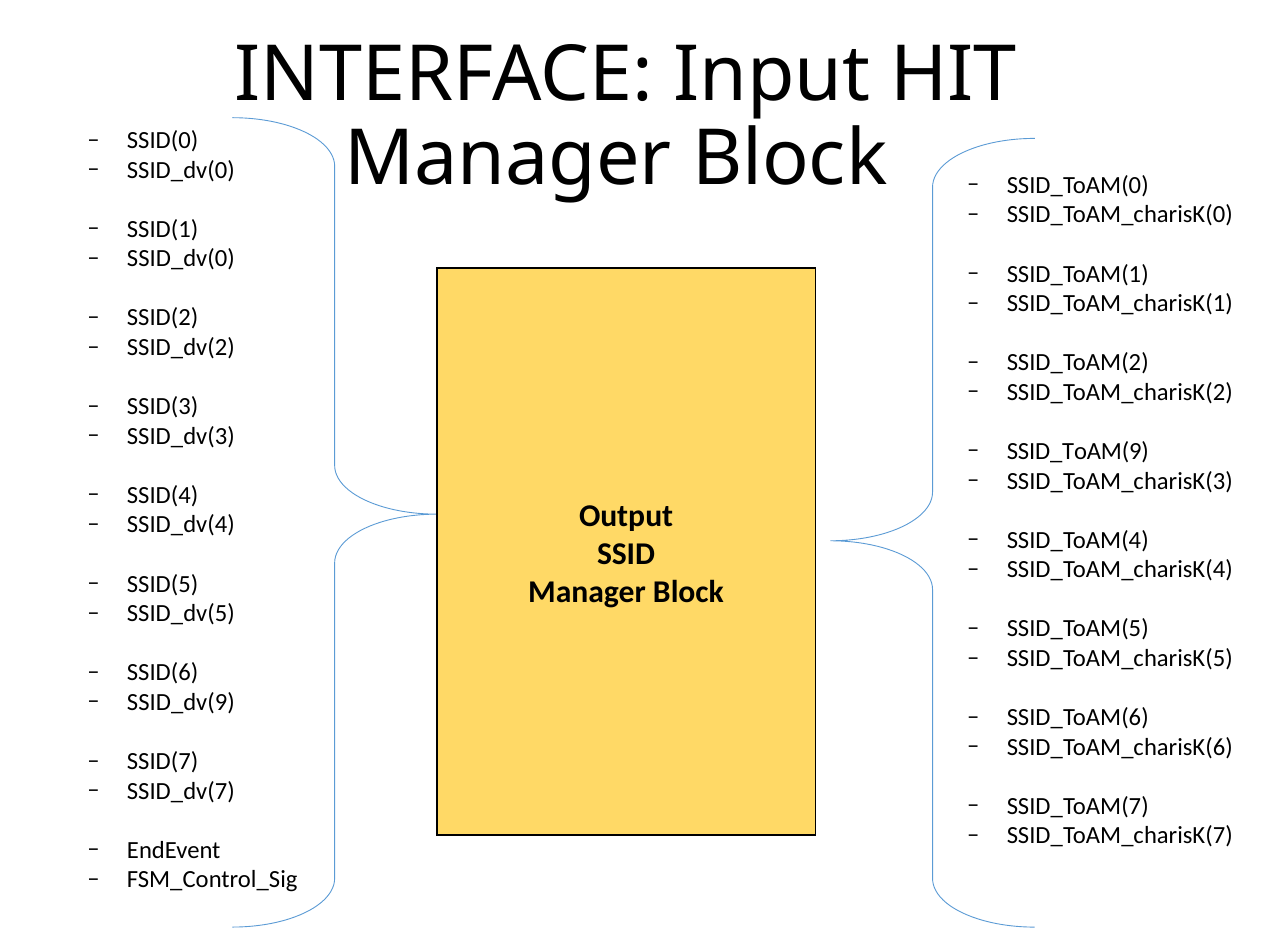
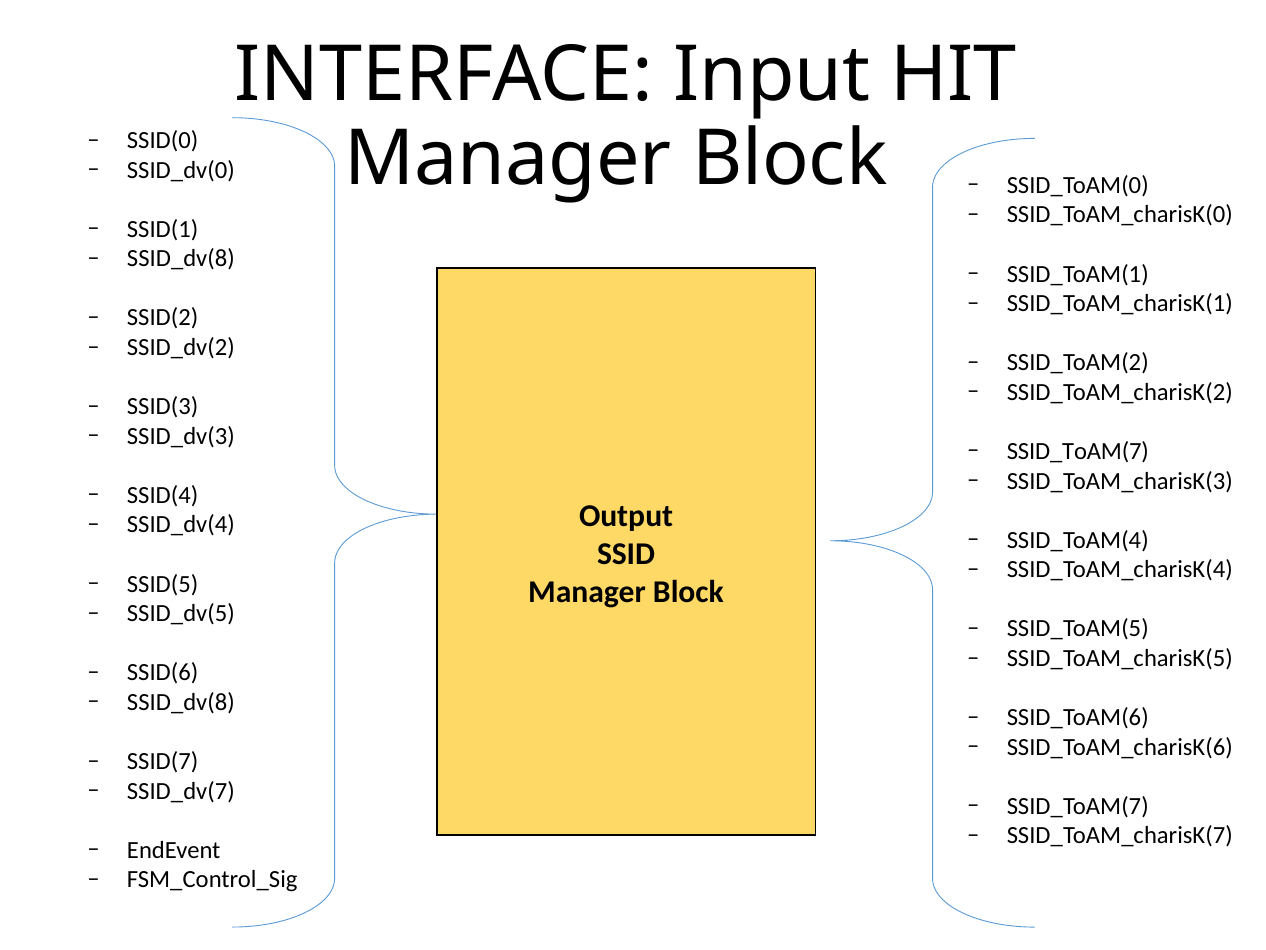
SSID_dv(0 at (181, 259): SSID_dv(0 -> SSID_dv(8
SSID_ToAM(9 at (1078, 451): SSID_ToAM(9 -> SSID_ToAM(7
SSID_dv(9 at (181, 702): SSID_dv(9 -> SSID_dv(8
